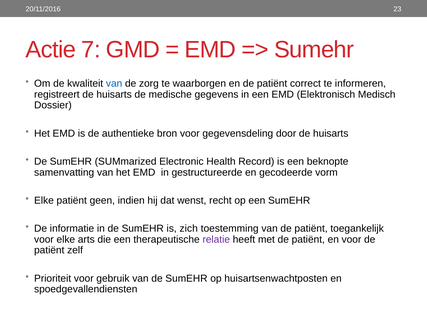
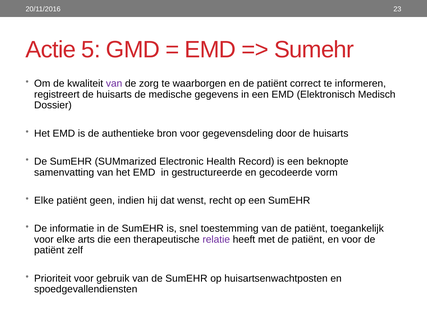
7: 7 -> 5
van at (114, 84) colour: blue -> purple
zich: zich -> snel
